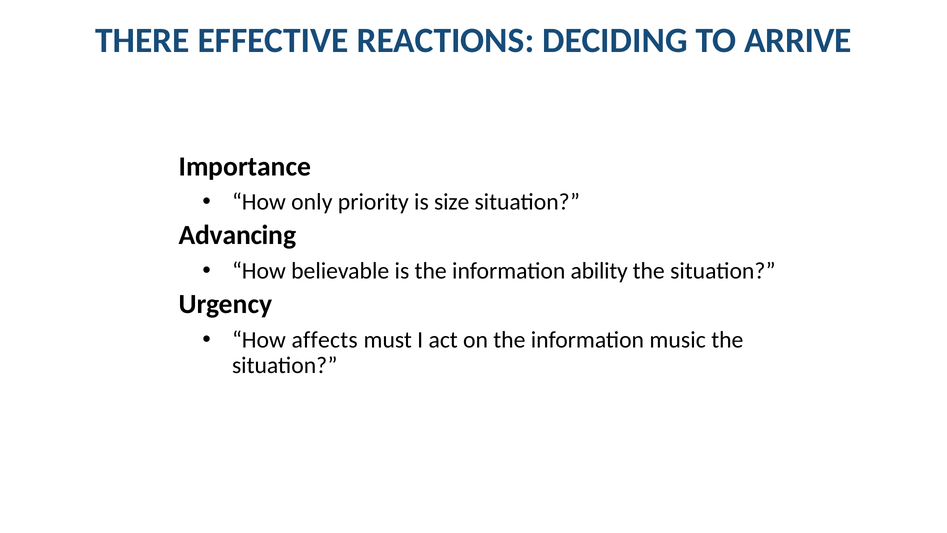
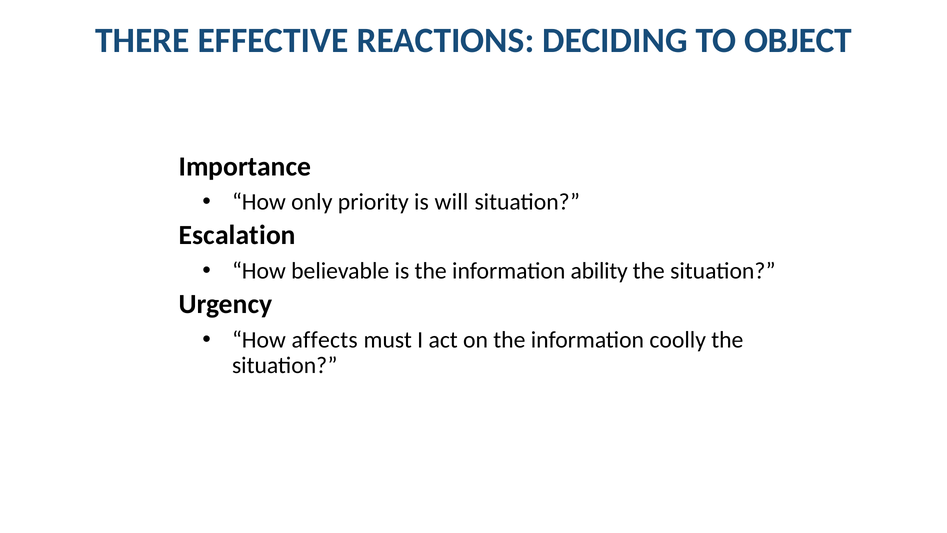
ARRIVE: ARRIVE -> OBJECT
size: size -> will
Advancing: Advancing -> Escalation
music: music -> coolly
